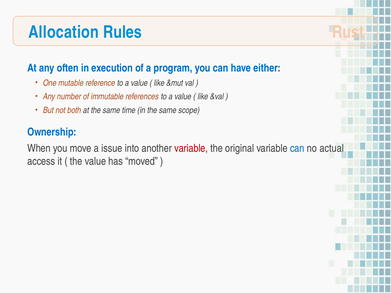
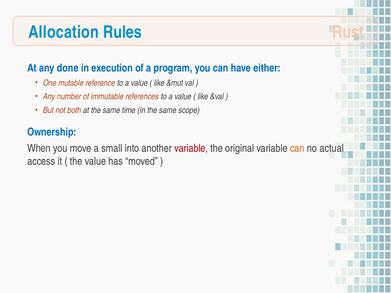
often: often -> done
issue: issue -> small
can at (297, 148) colour: blue -> orange
